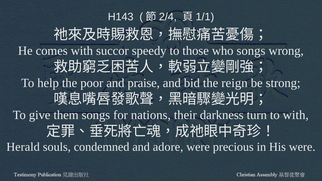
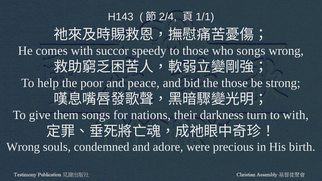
praise: praise -> peace
the reign: reign -> those
Herald at (23, 147): Herald -> Wrong
His were: were -> birth
